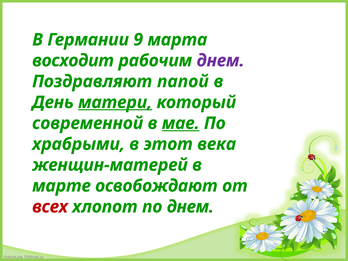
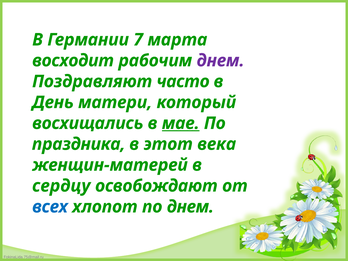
9: 9 -> 7
папой: папой -> часто
матери underline: present -> none
современной: современной -> восхищались
храбрыми: храбрыми -> праздника
марте: марте -> сердцу
всех colour: red -> blue
